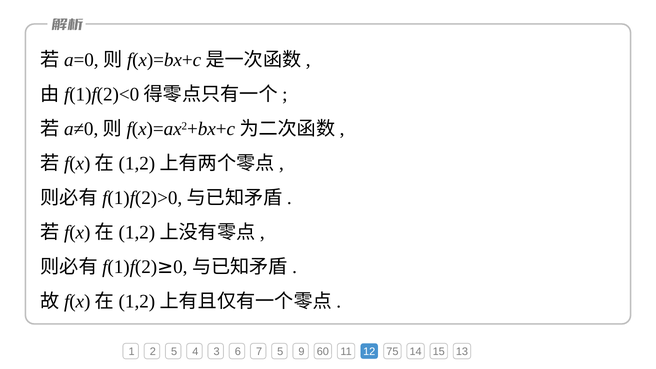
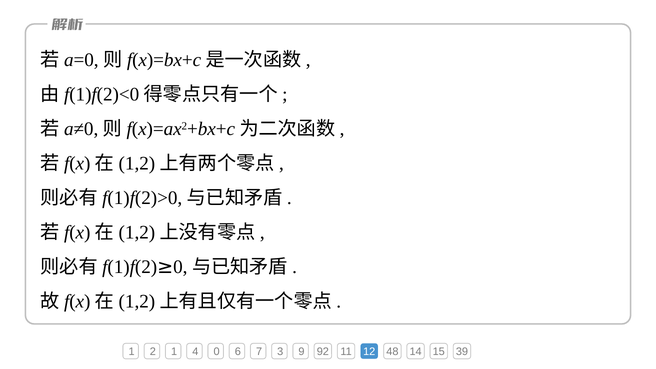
2 5: 5 -> 1
3: 3 -> 0
7 5: 5 -> 3
60: 60 -> 92
75: 75 -> 48
13: 13 -> 39
